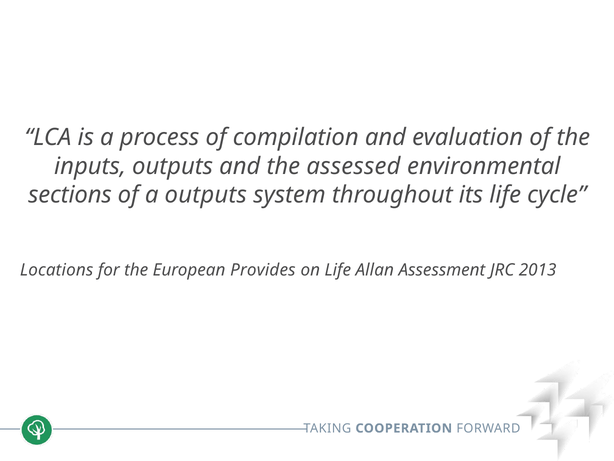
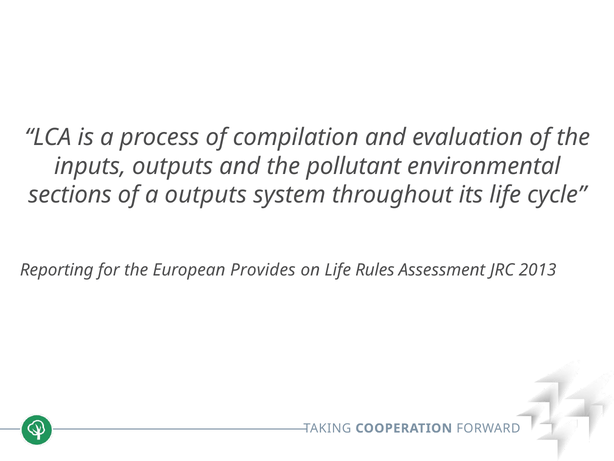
assessed: assessed -> pollutant
Locations: Locations -> Reporting
Allan: Allan -> Rules
